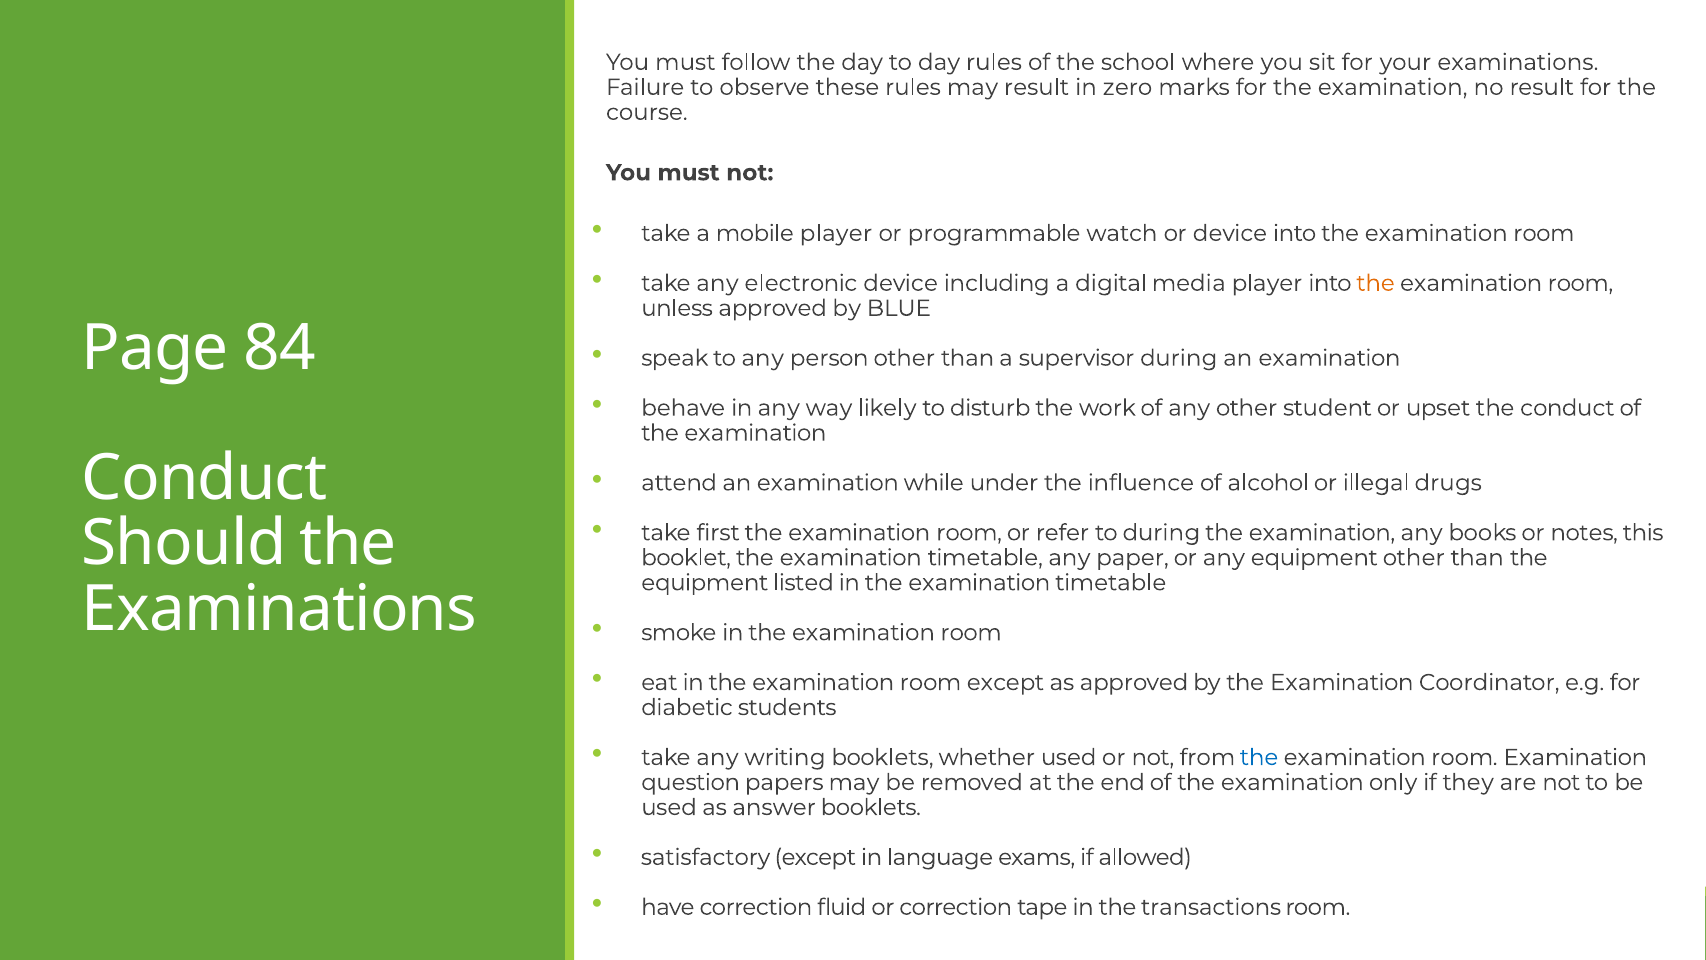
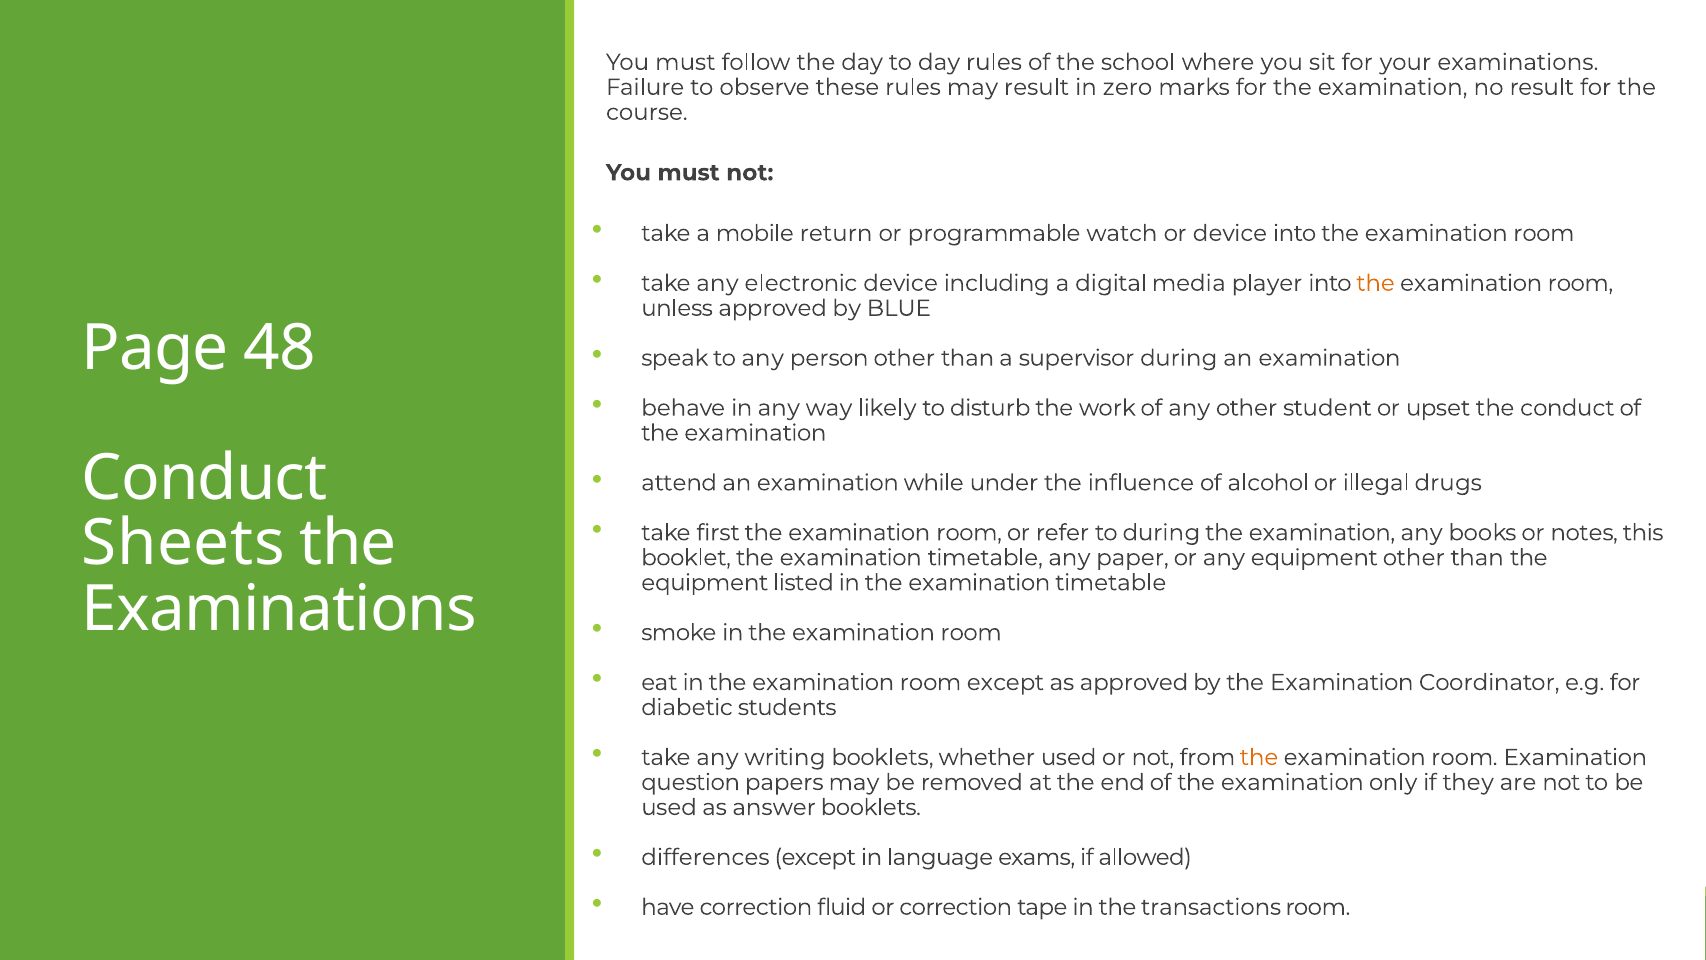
mobile player: player -> return
84: 84 -> 48
Should: Should -> Sheets
the at (1259, 757) colour: blue -> orange
satisfactory: satisfactory -> differences
